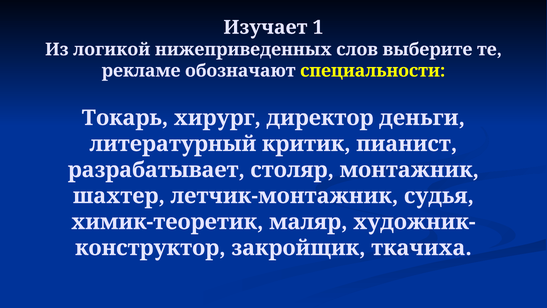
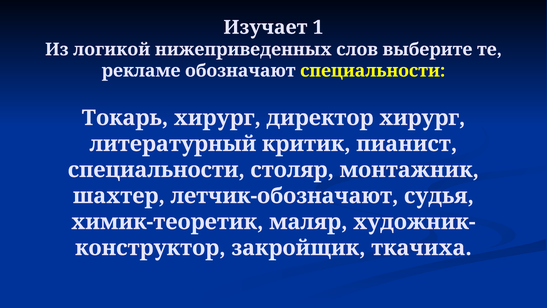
директор деньги: деньги -> хирург
разрабатывает at (156, 170): разрабатывает -> специальности
летчик-монтажник: летчик-монтажник -> летчик-обозначают
